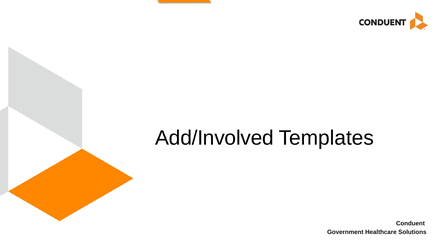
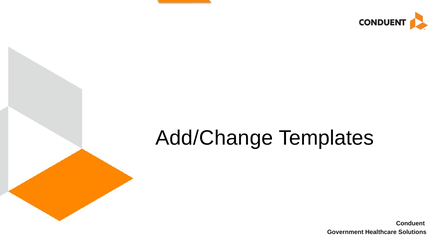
Add/Involved: Add/Involved -> Add/Change
